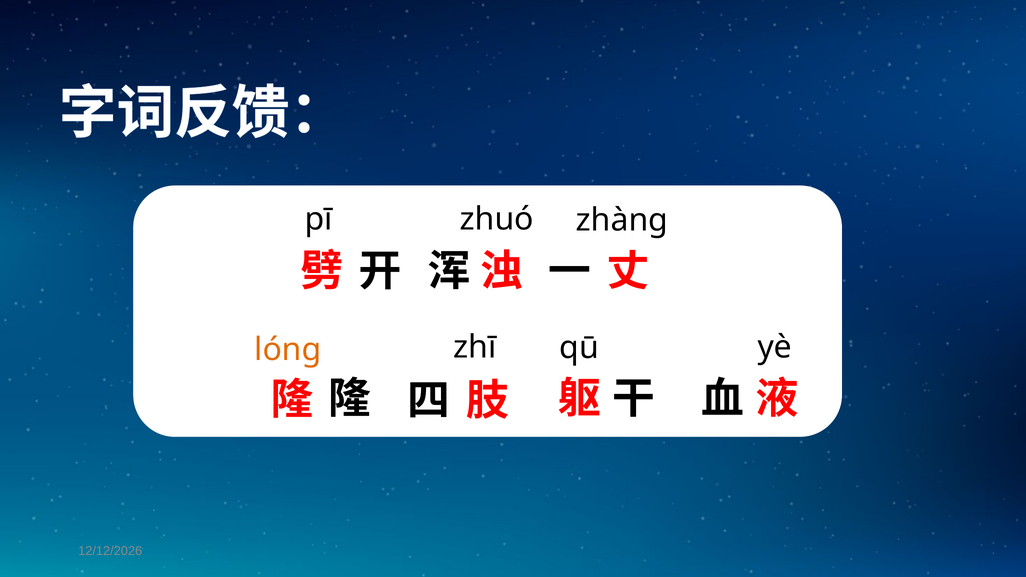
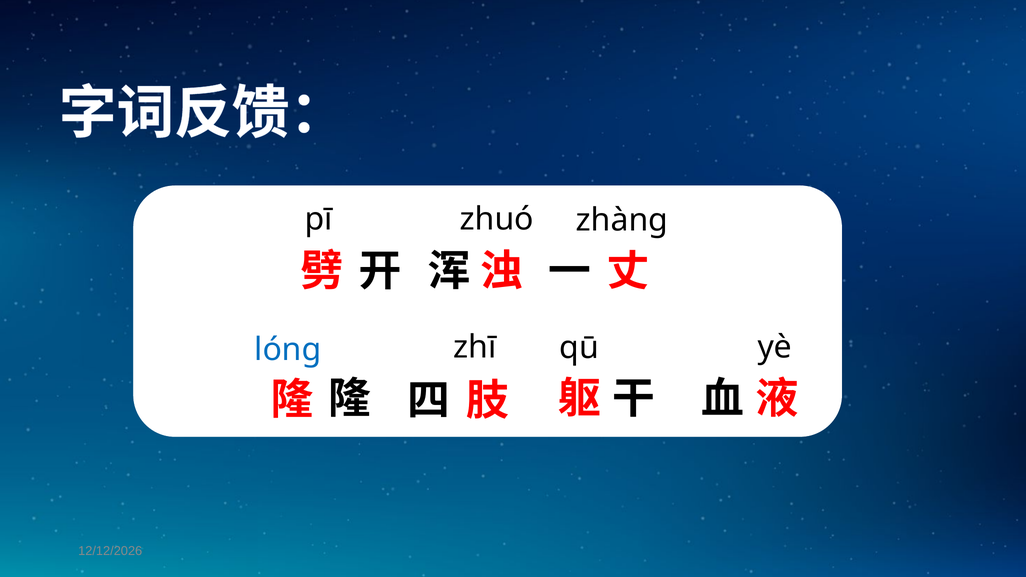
lóng colour: orange -> blue
